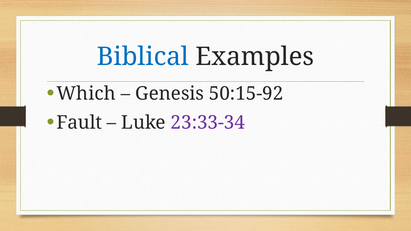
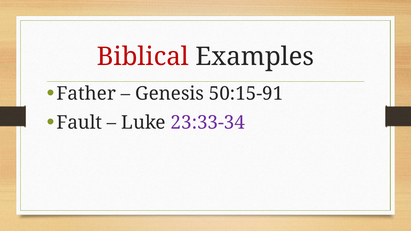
Biblical colour: blue -> red
Which: Which -> Father
50:15-92: 50:15-92 -> 50:15-91
